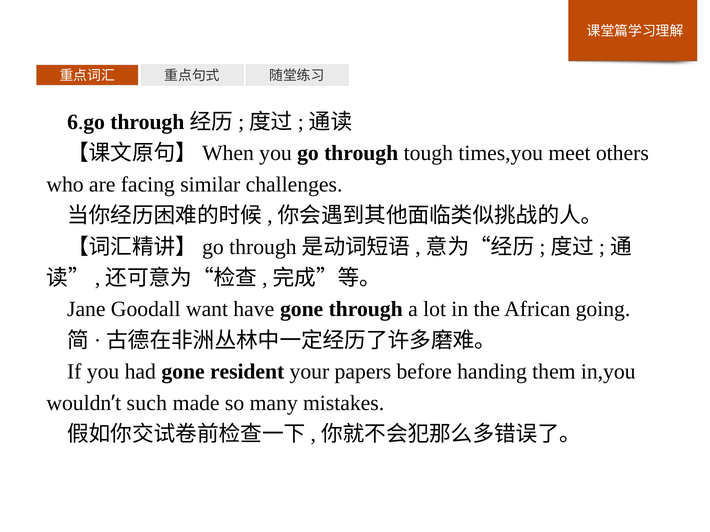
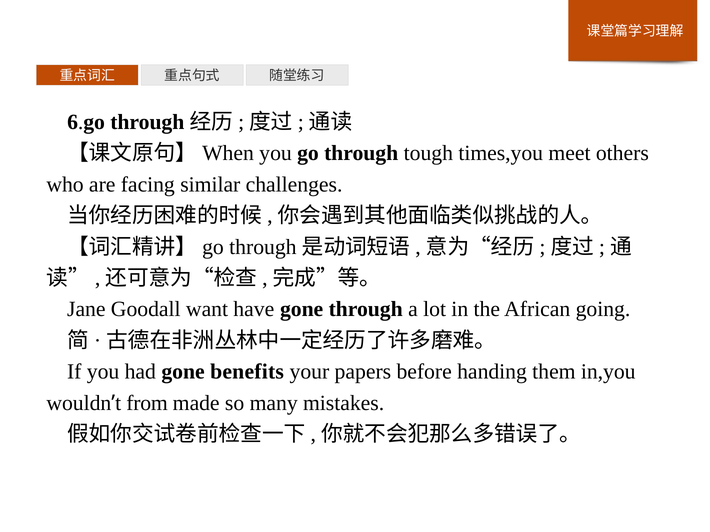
resident: resident -> benefits
such: such -> from
